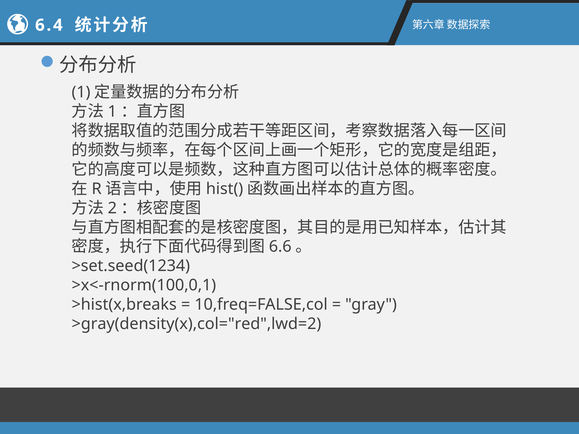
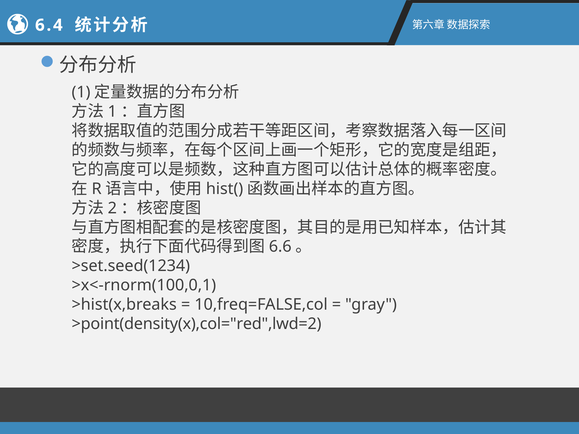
>gray(density(x),col="red",lwd=2: >gray(density(x),col="red",lwd=2 -> >point(density(x),col="red",lwd=2
